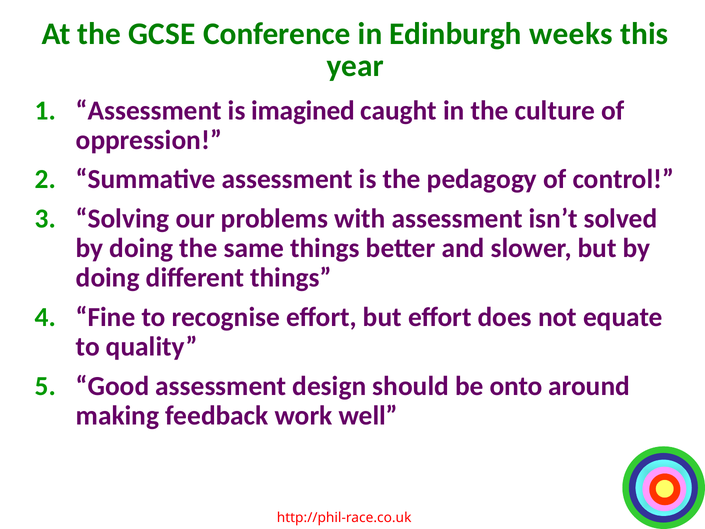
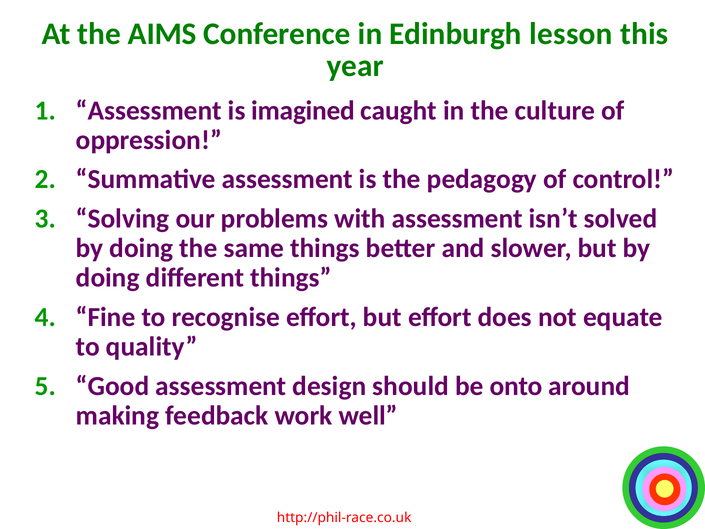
GCSE: GCSE -> AIMS
weeks: weeks -> lesson
